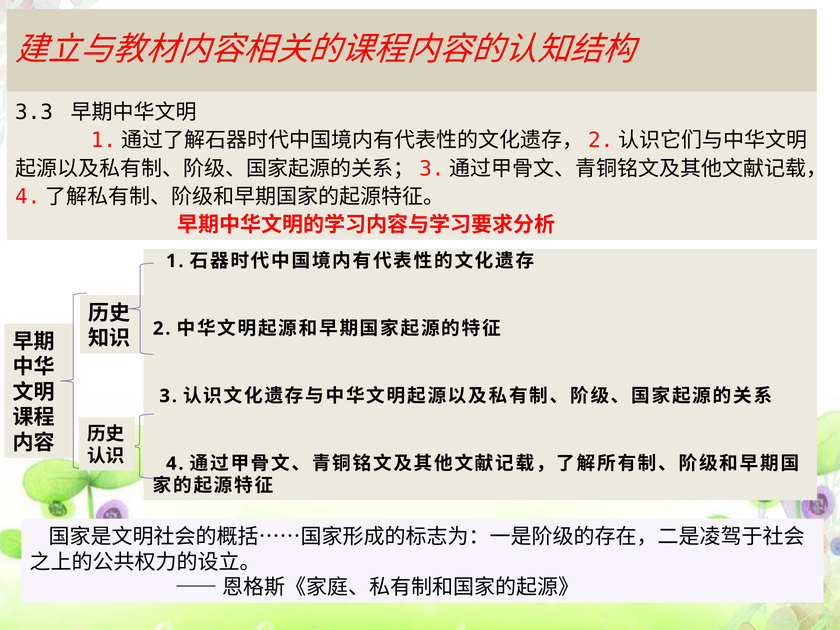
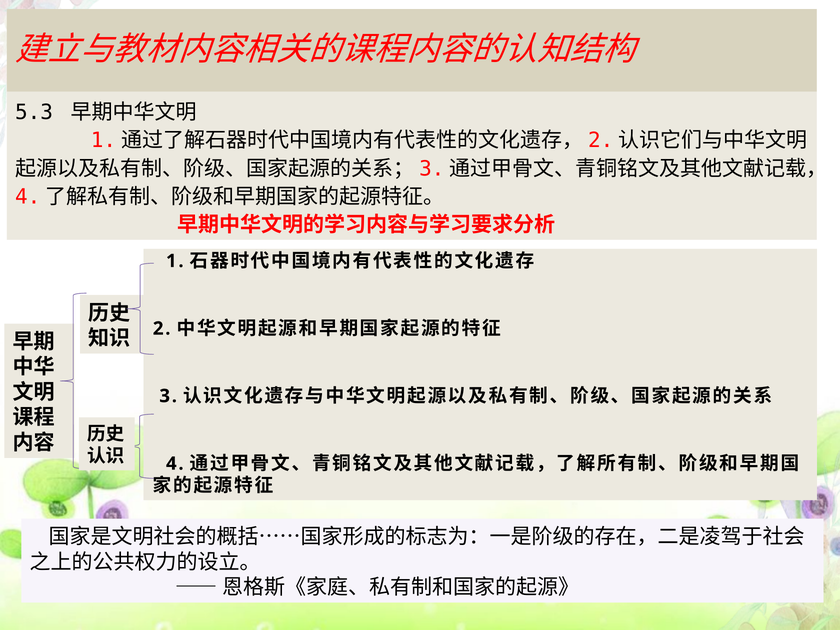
3.3: 3.3 -> 5.3
